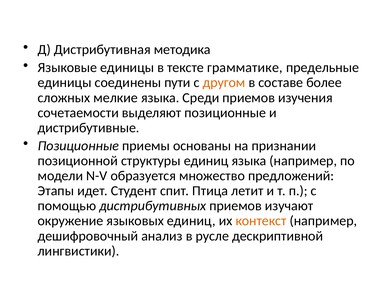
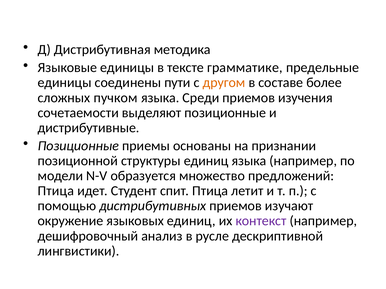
мелкие: мелкие -> пучком
Этапы at (56, 191): Этапы -> Птица
контекст colour: orange -> purple
